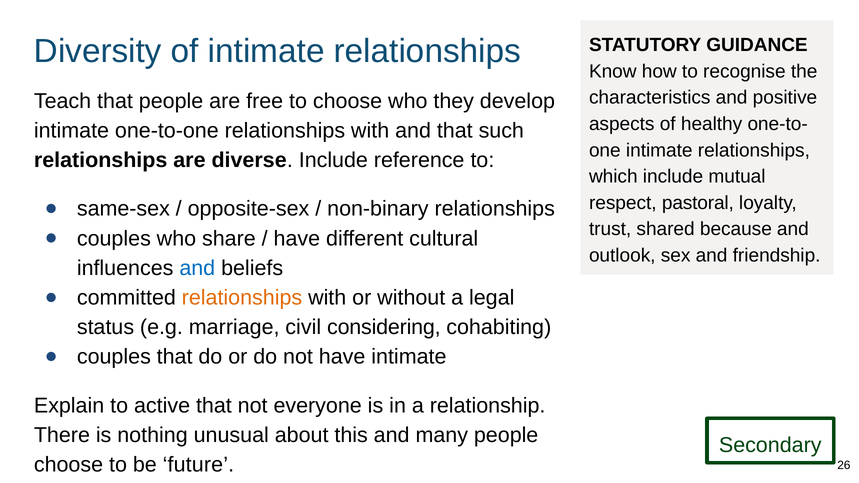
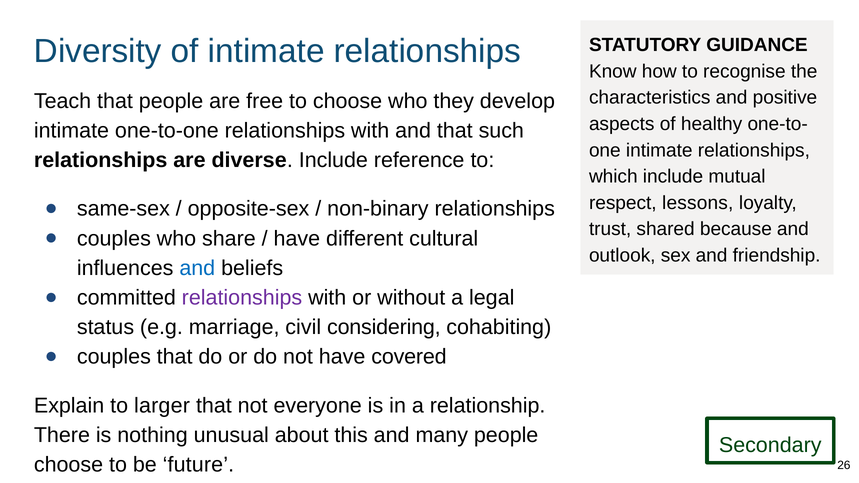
pastoral: pastoral -> lessons
relationships at (242, 298) colour: orange -> purple
have intimate: intimate -> covered
active: active -> larger
